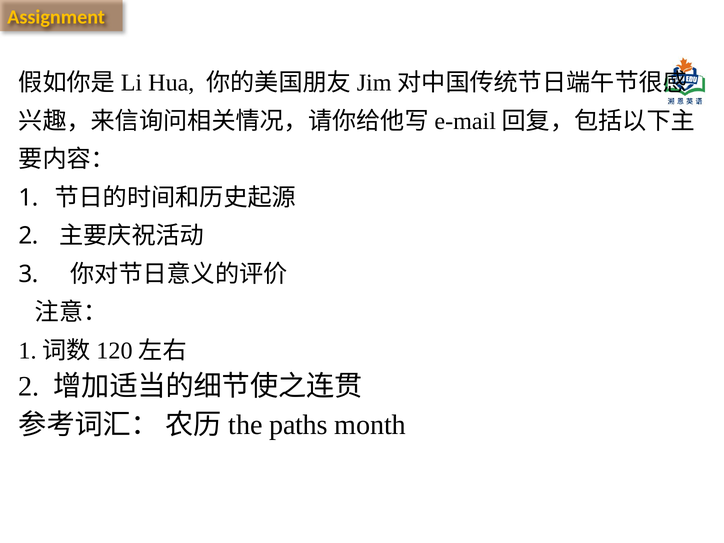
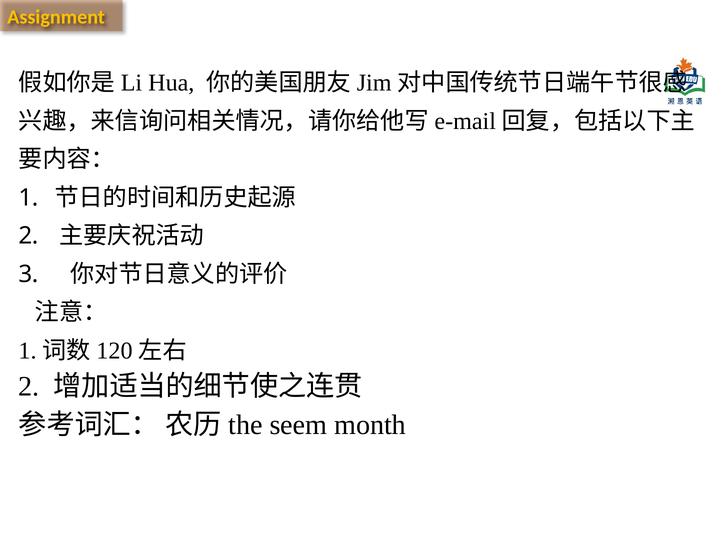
paths: paths -> seem
